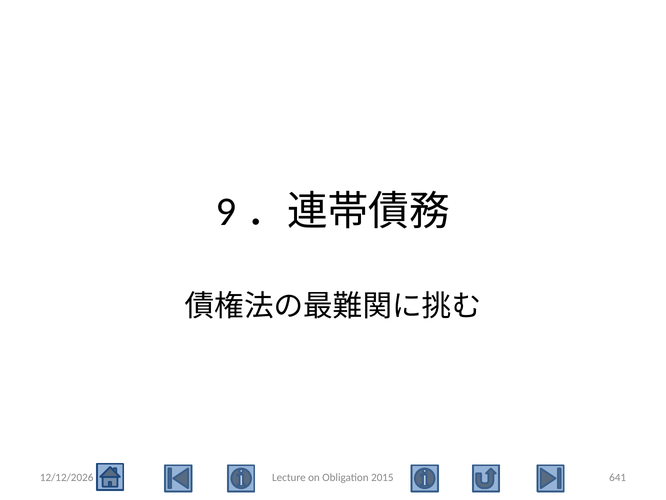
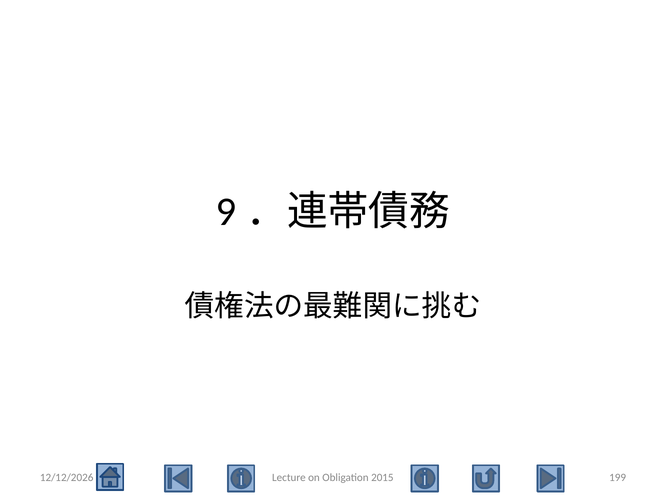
641: 641 -> 199
